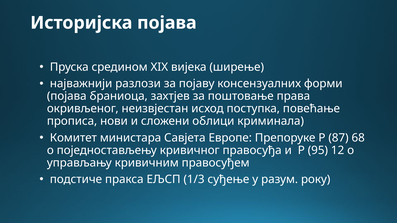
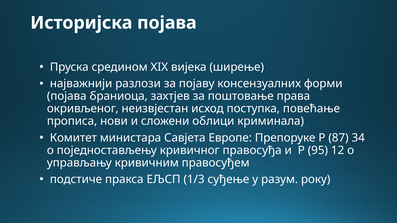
68: 68 -> 34
